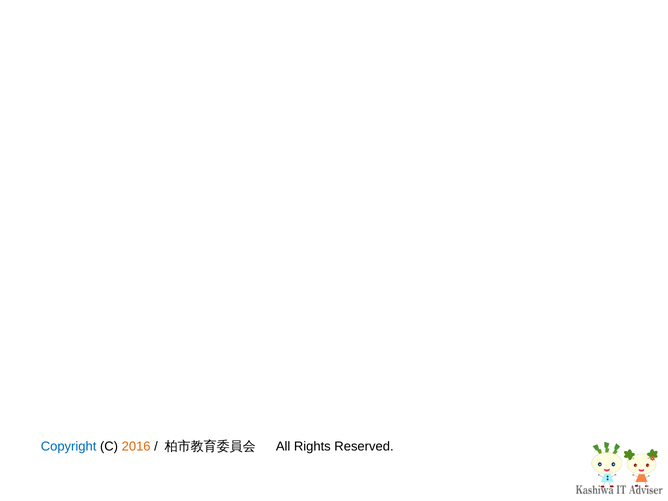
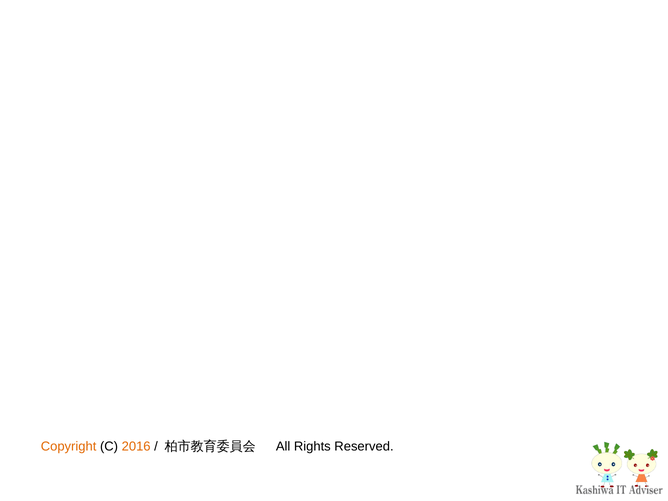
Copyright colour: blue -> orange
